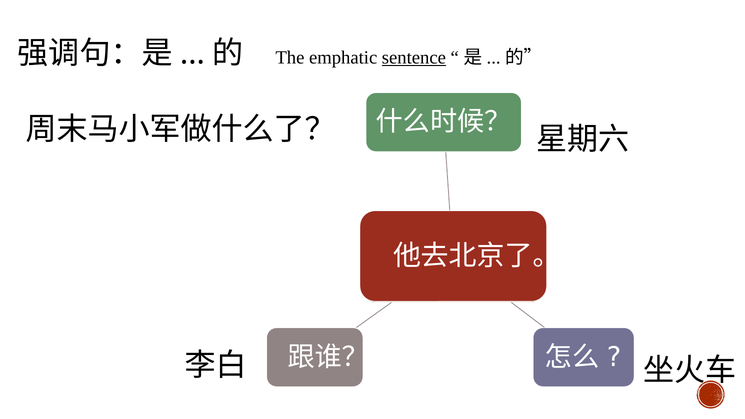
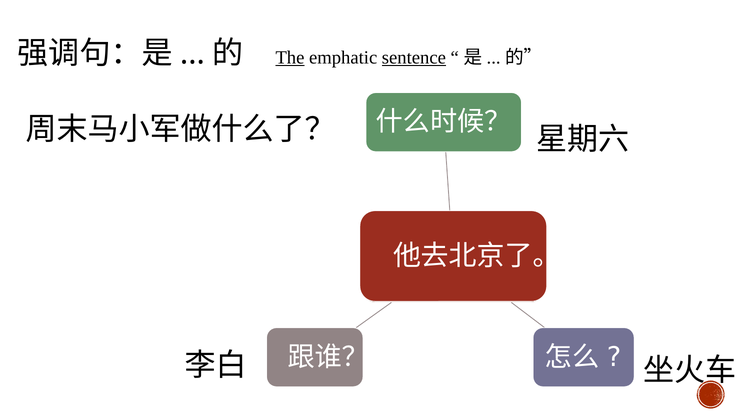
The underline: none -> present
